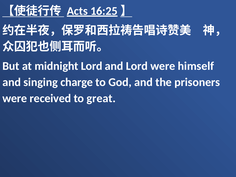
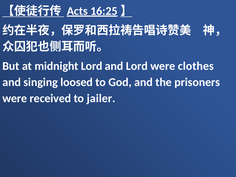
himself: himself -> clothes
charge: charge -> loosed
great: great -> jailer
